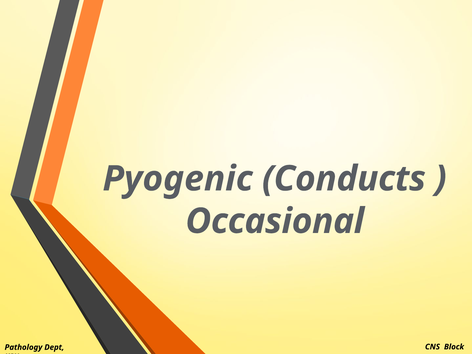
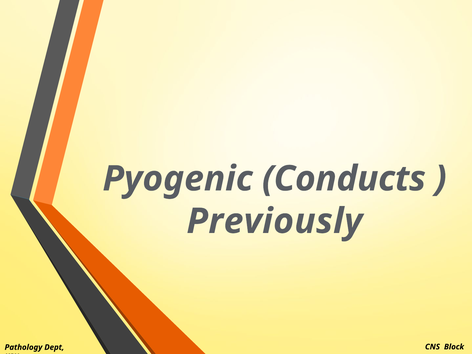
Occasional: Occasional -> Previously
